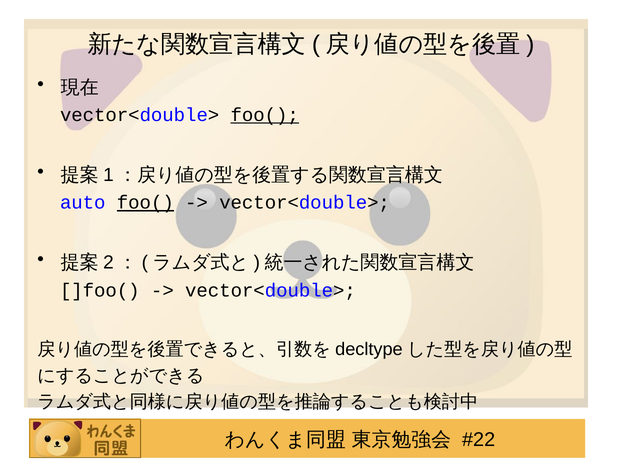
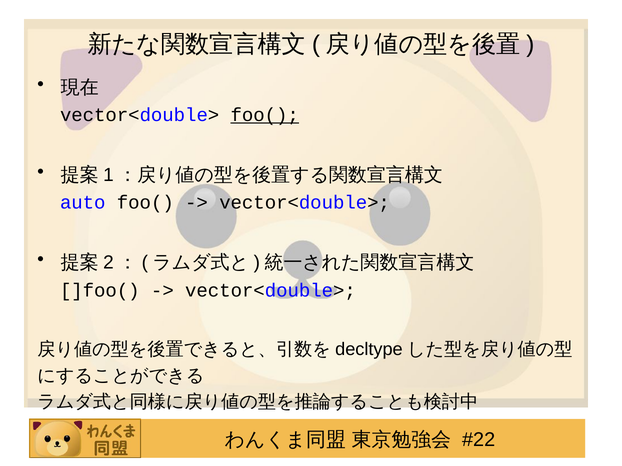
foo( at (145, 203) underline: present -> none
